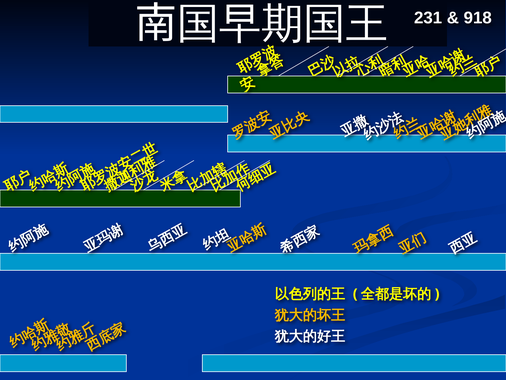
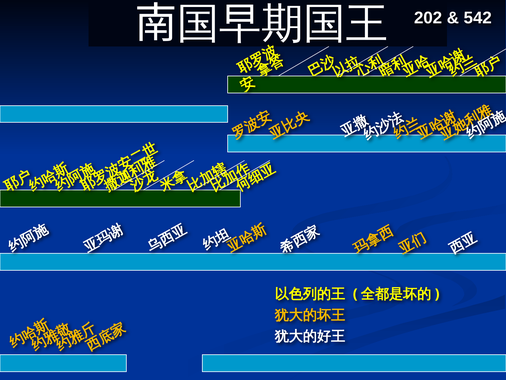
231: 231 -> 202
918: 918 -> 542
